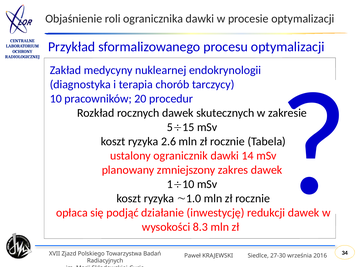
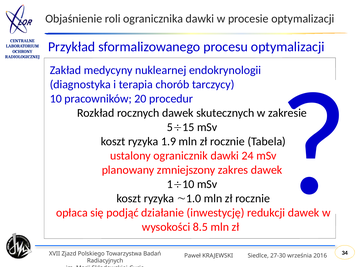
2.6: 2.6 -> 1.9
14: 14 -> 24
8.3: 8.3 -> 8.5
